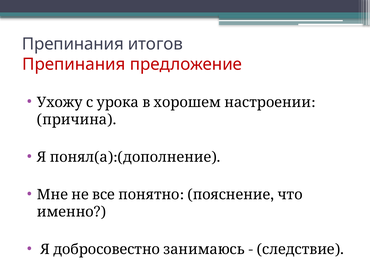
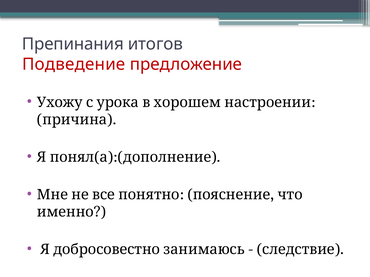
Препинания at (74, 64): Препинания -> Подведение
